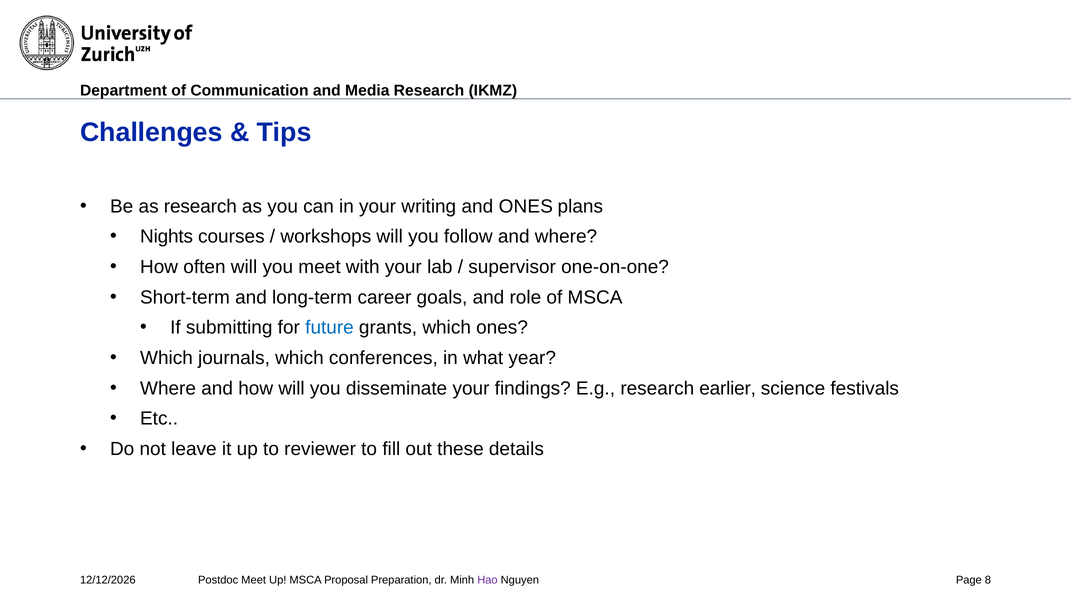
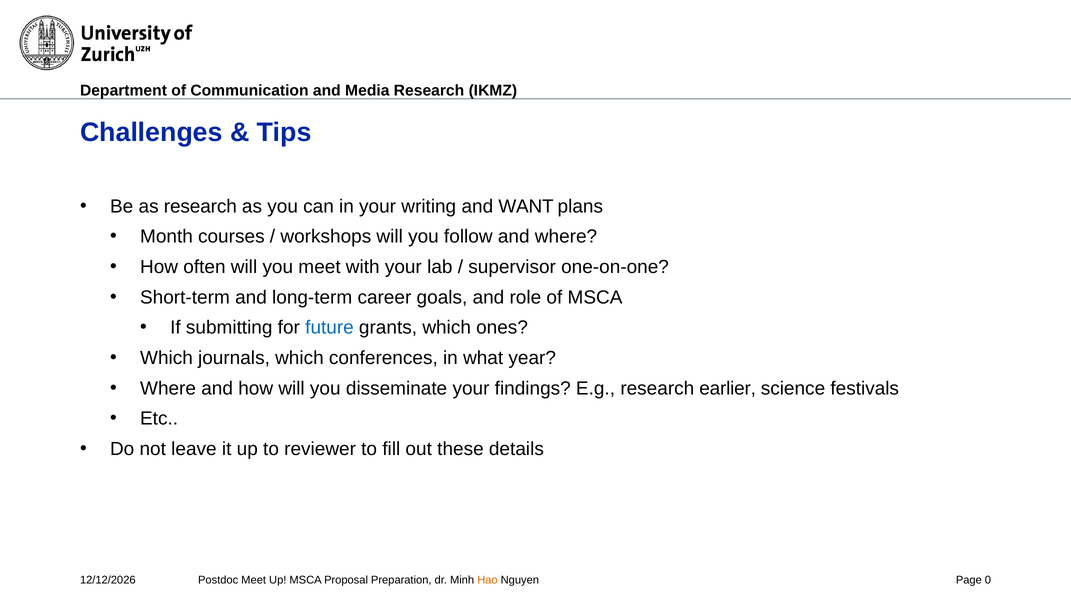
and ONES: ONES -> WANT
Nights: Nights -> Month
Hao colour: purple -> orange
8: 8 -> 0
